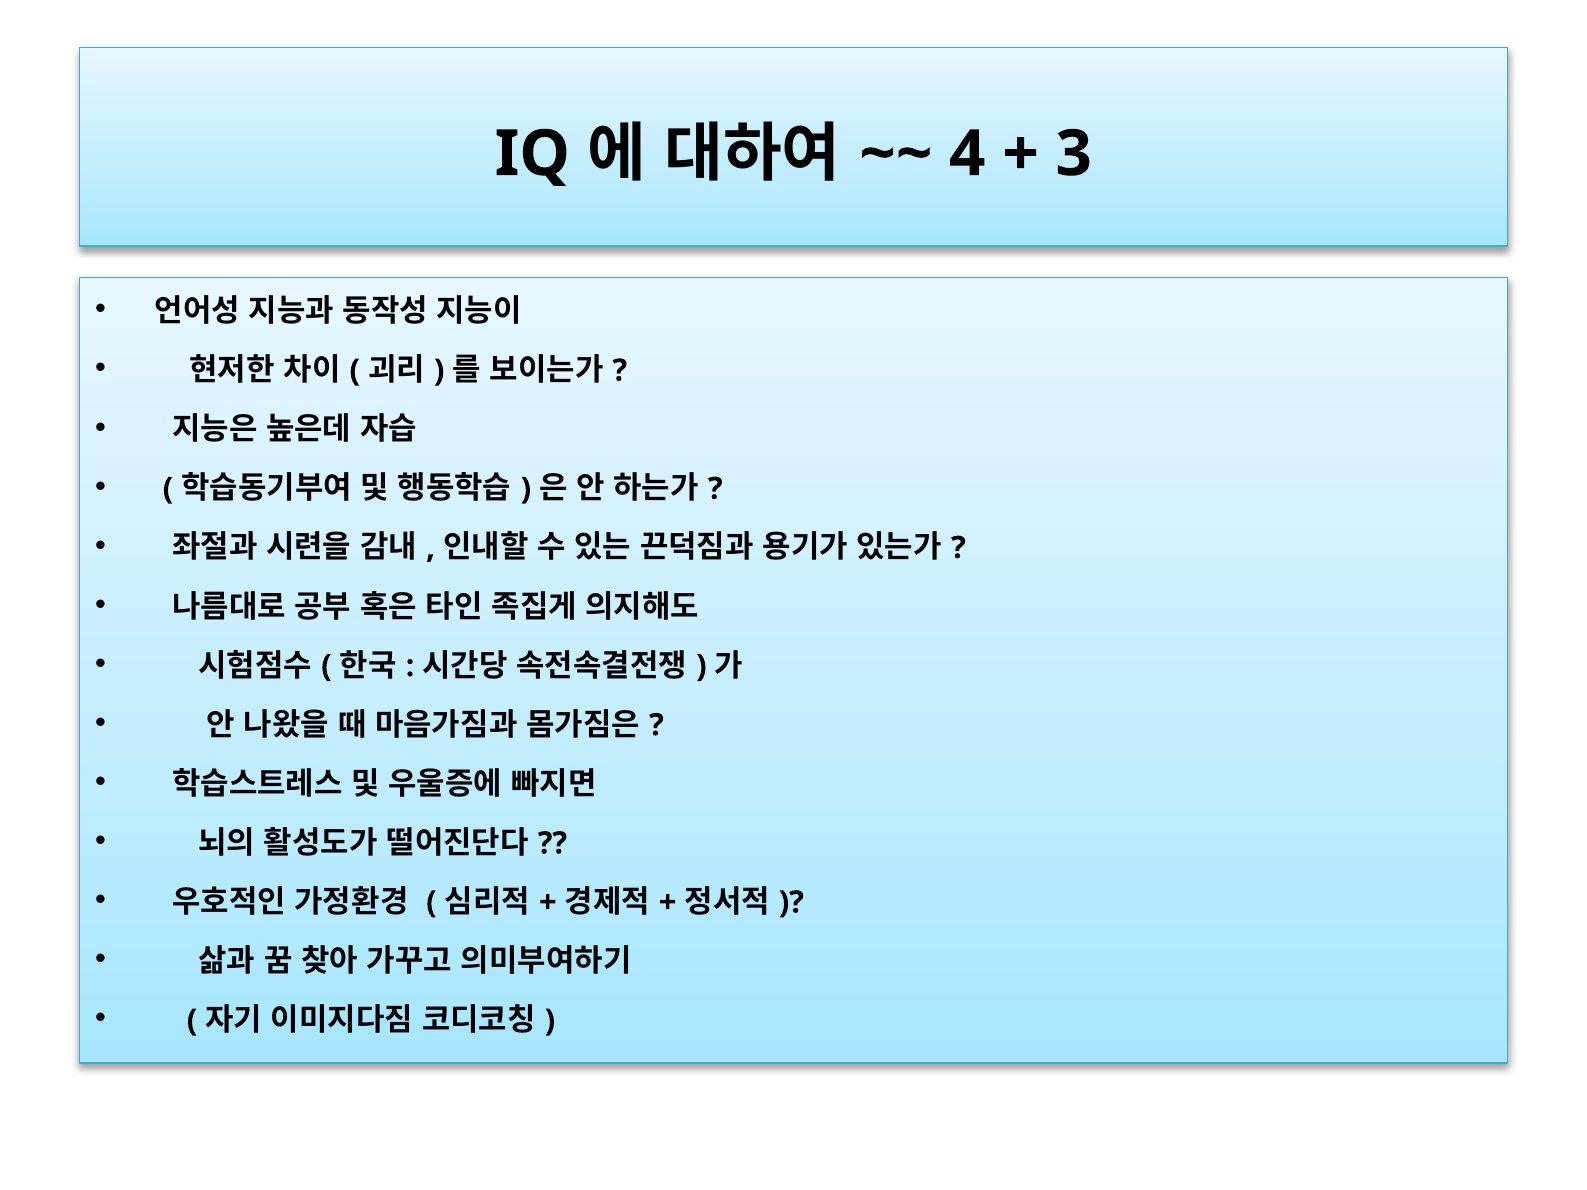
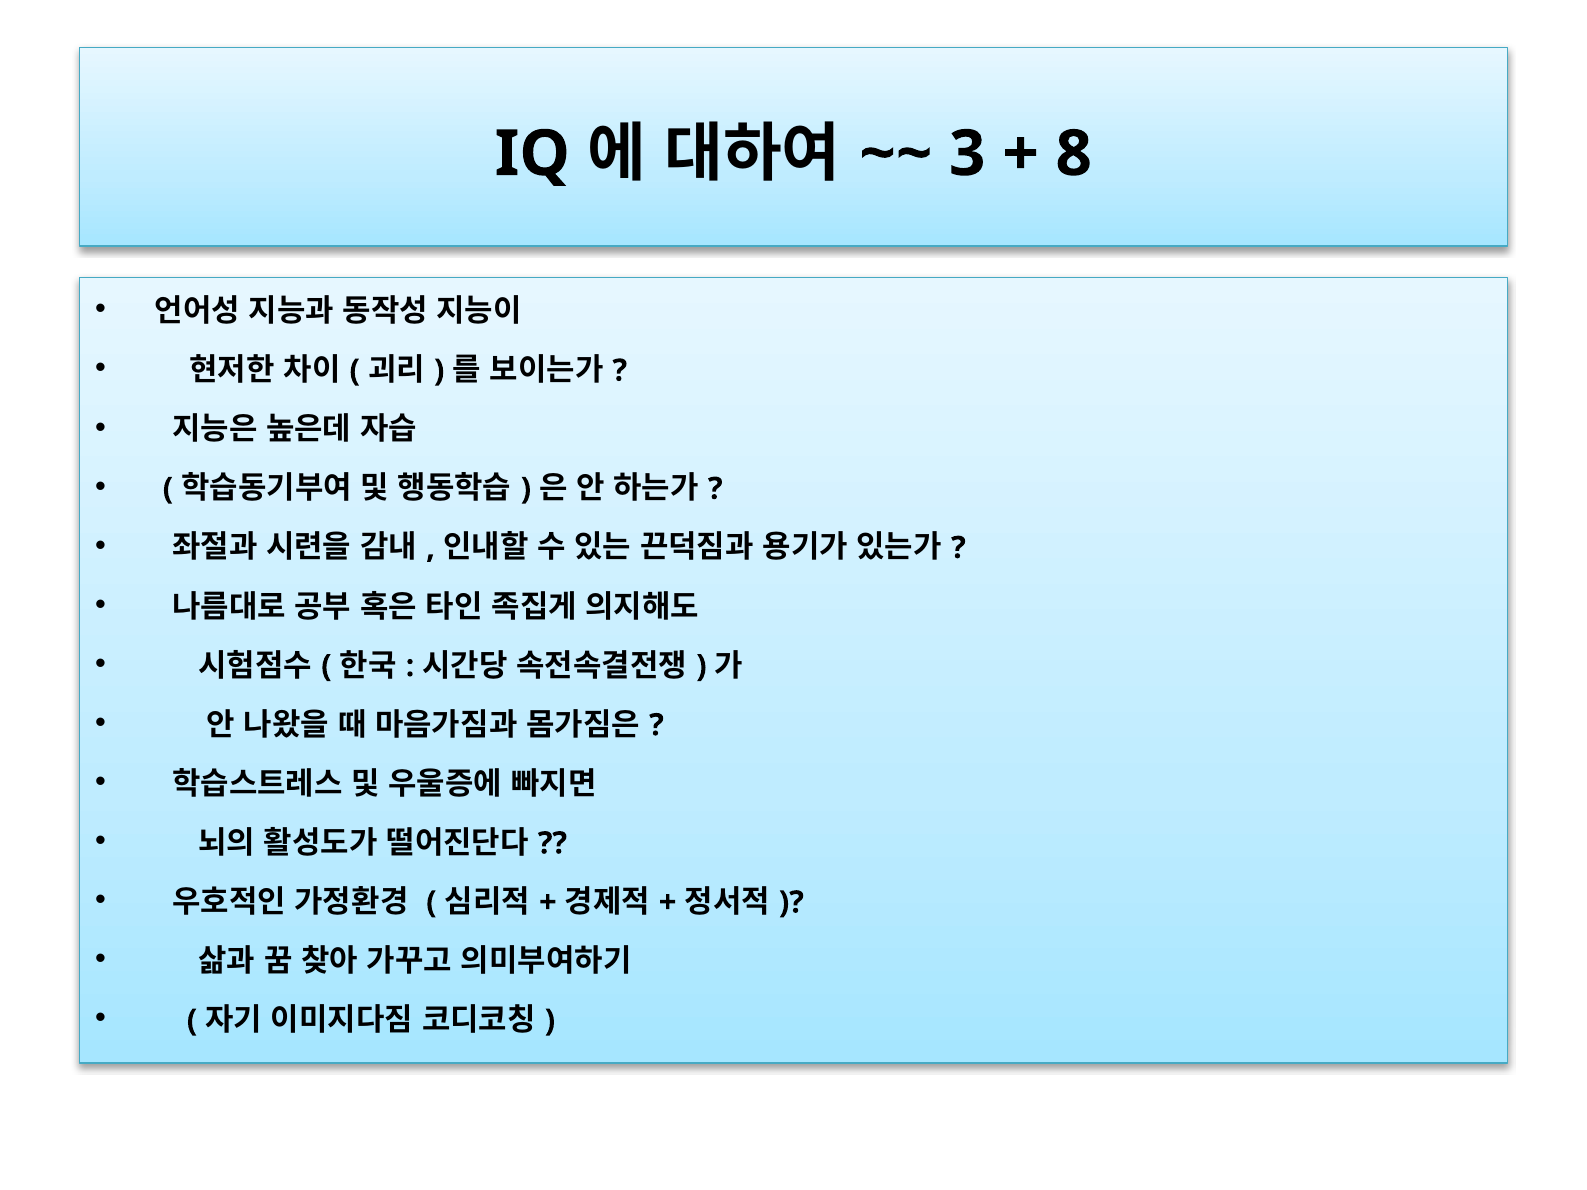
4: 4 -> 3
3: 3 -> 8
